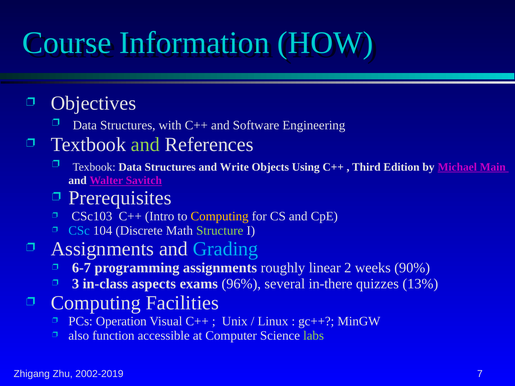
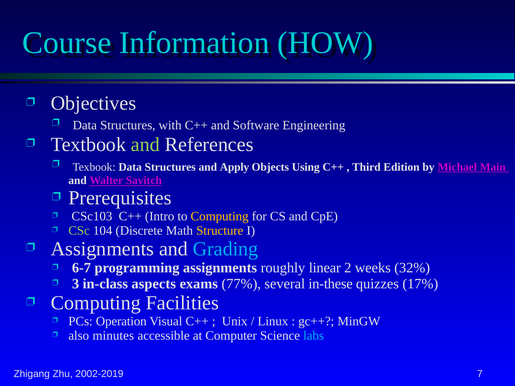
Write: Write -> Apply
CSc colour: light blue -> light green
Structure colour: light green -> yellow
90%: 90% -> 32%
96%: 96% -> 77%
in-there: in-there -> in-these
13%: 13% -> 17%
function: function -> minutes
labs colour: light green -> light blue
